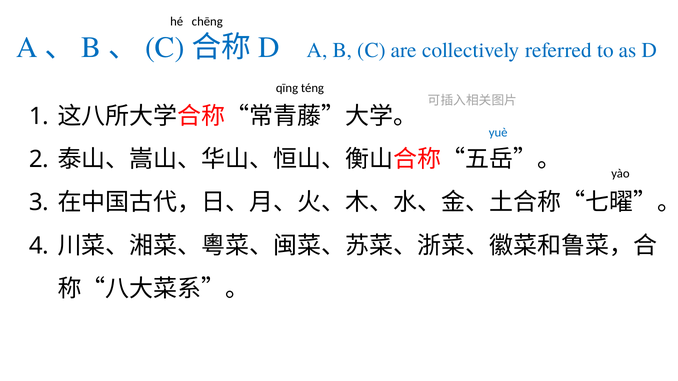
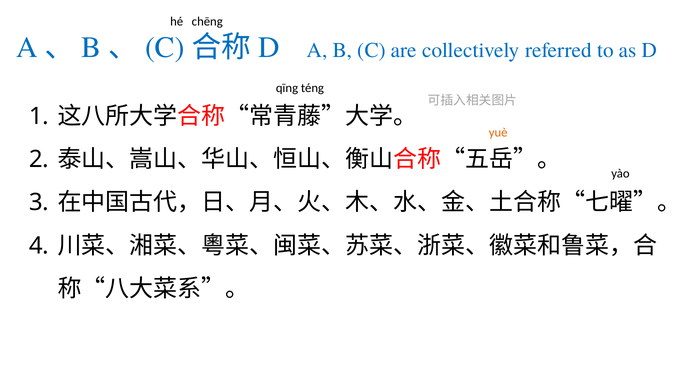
yuè colour: blue -> orange
